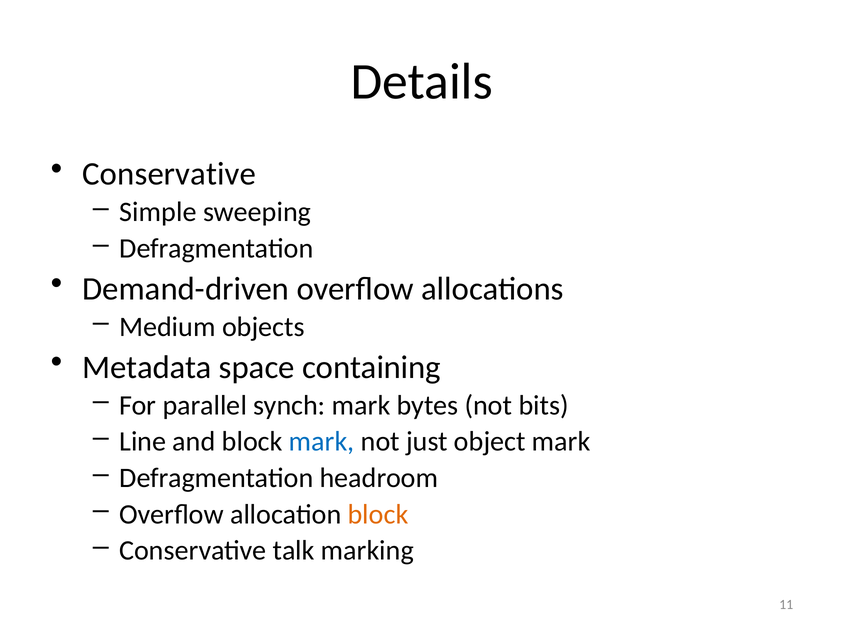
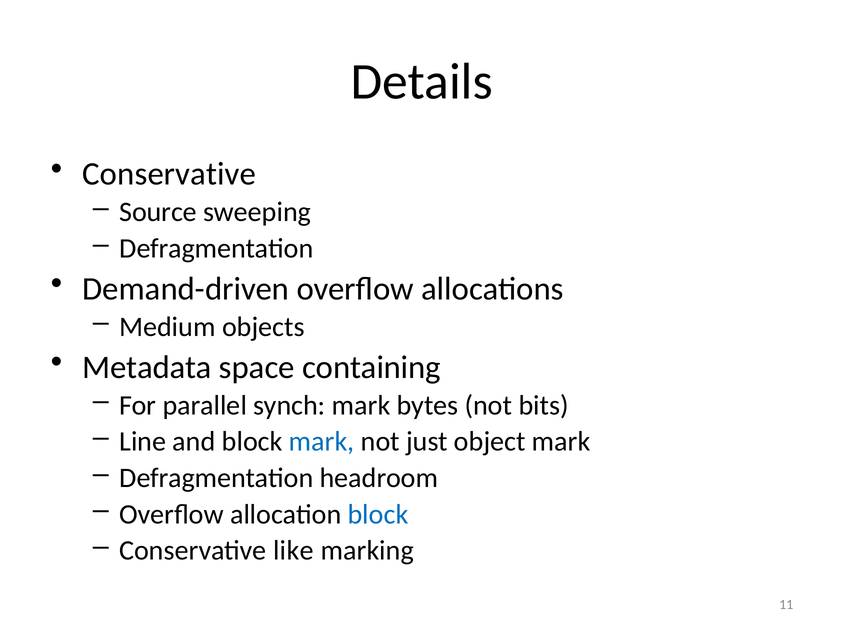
Simple: Simple -> Source
block at (378, 514) colour: orange -> blue
talk: talk -> like
